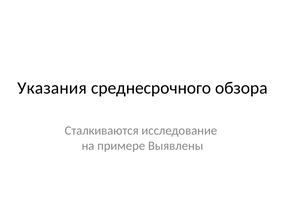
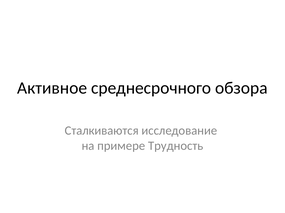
Указания: Указания -> Активное
Выявлены: Выявлены -> Трудность
